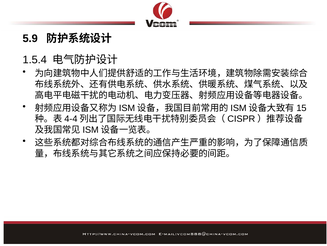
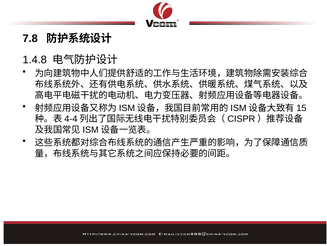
5.9: 5.9 -> 7.8
1.5.4: 1.5.4 -> 1.4.8
